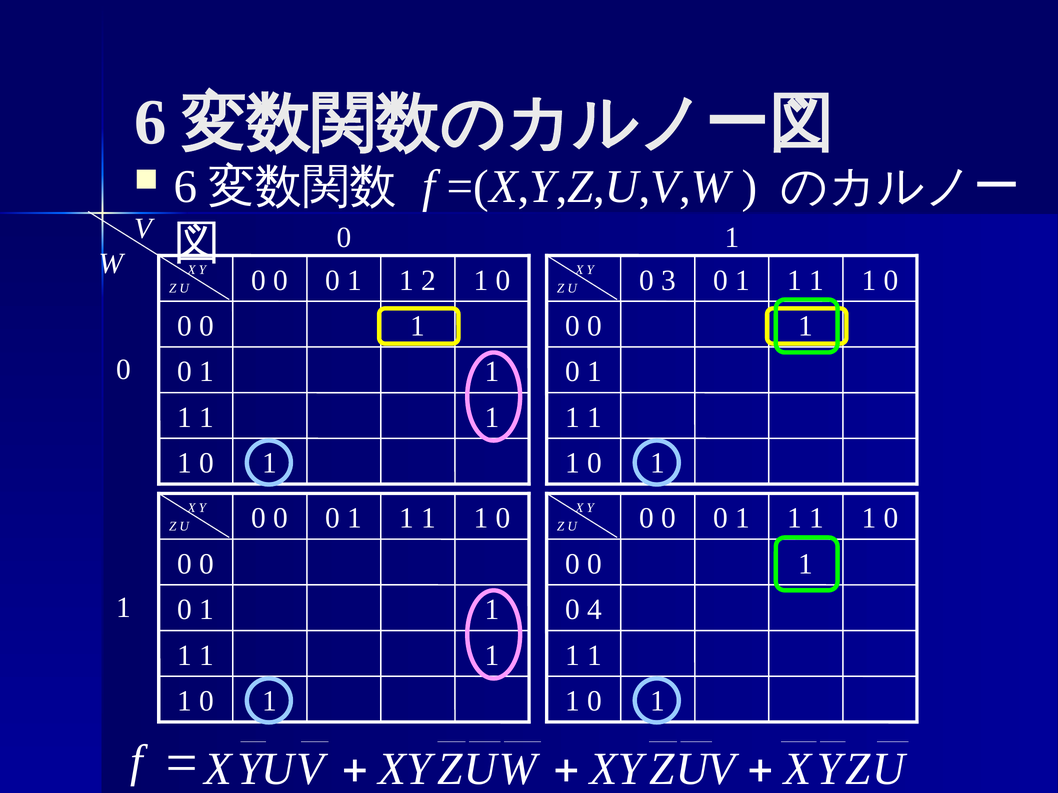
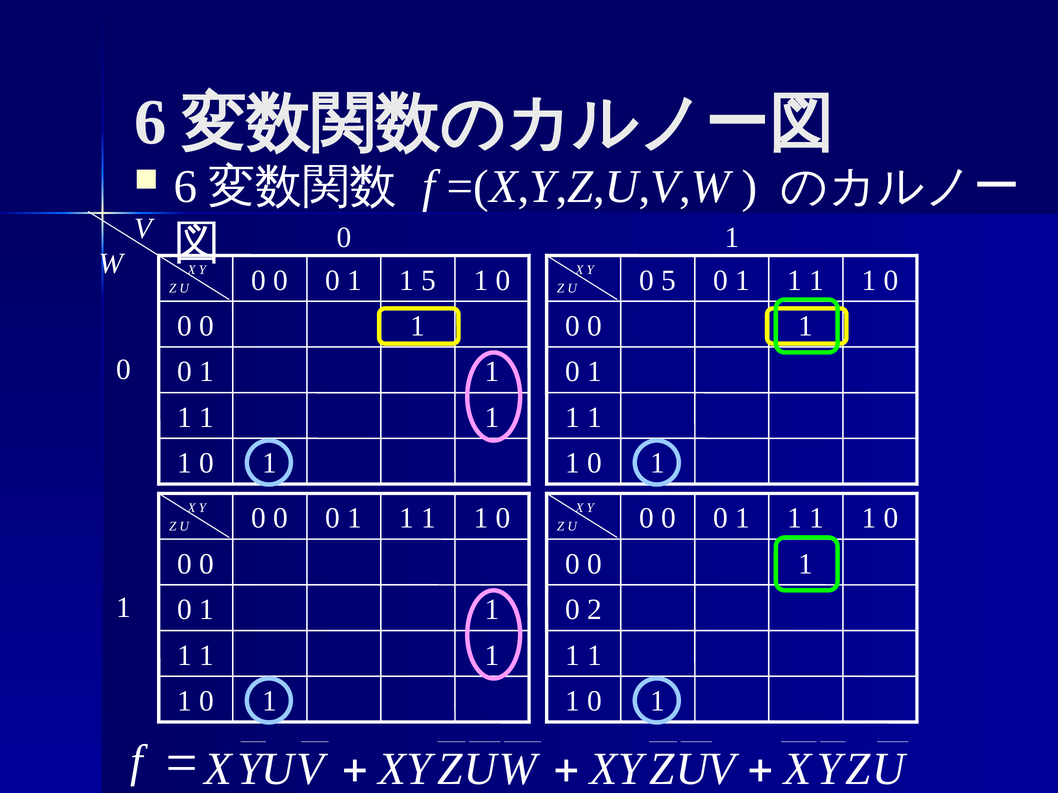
1 2: 2 -> 5
0 3: 3 -> 5
4: 4 -> 2
